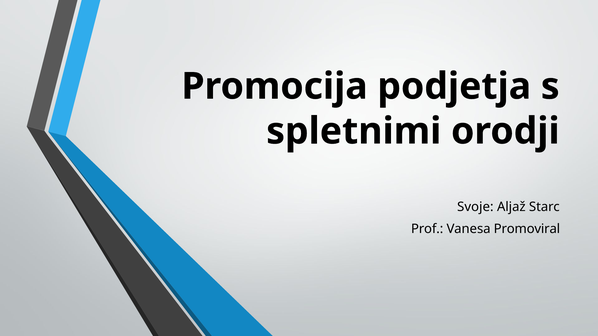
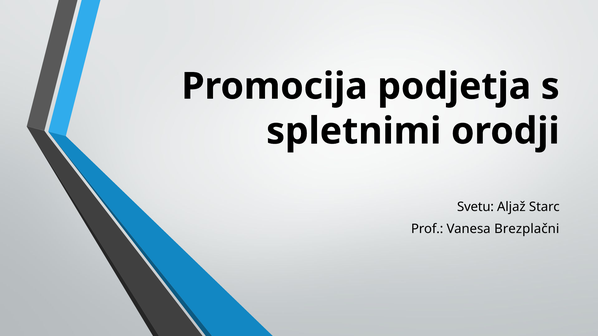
Svoje: Svoje -> Svetu
Promoviral: Promoviral -> Brezplačni
